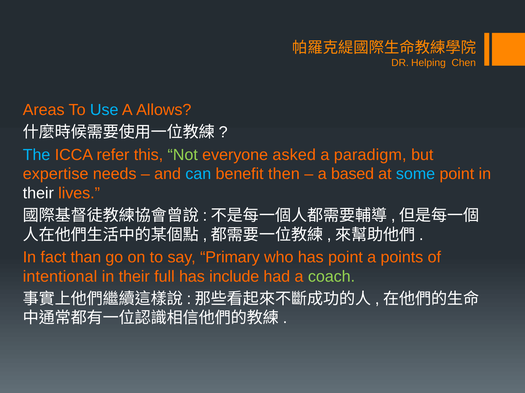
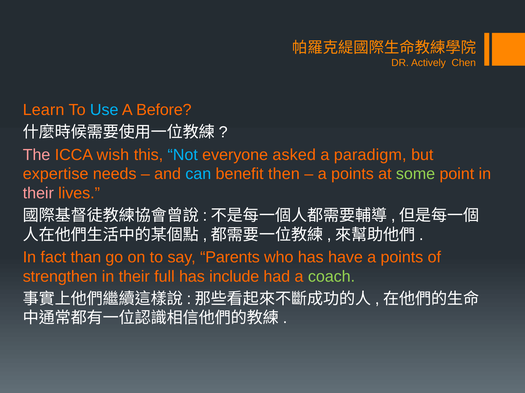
Helping: Helping -> Actively
Areas: Areas -> Learn
Allows: Allows -> Before
The colour: light blue -> pink
refer: refer -> wish
Not colour: light green -> light blue
based at (353, 174): based -> points
some colour: light blue -> light green
their at (38, 194) colour: white -> pink
Primary: Primary -> Parents
has point: point -> have
intentional: intentional -> strengthen
